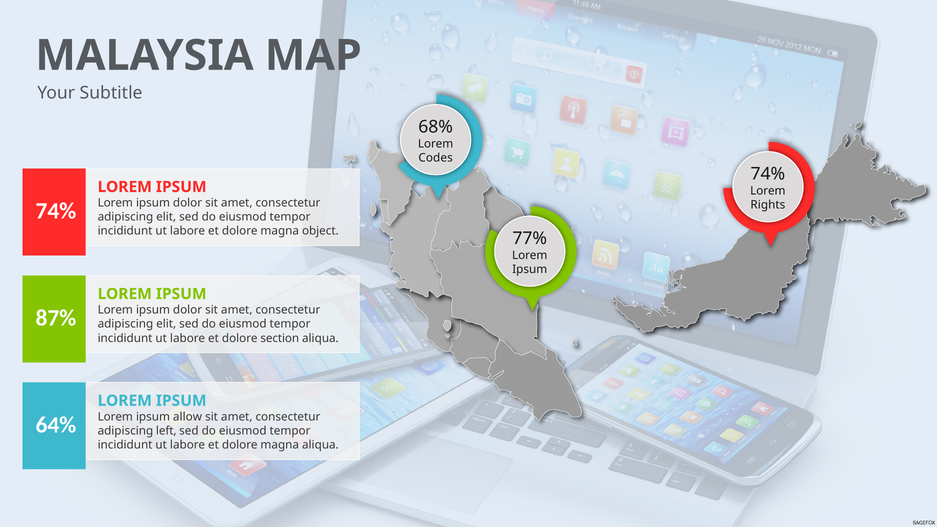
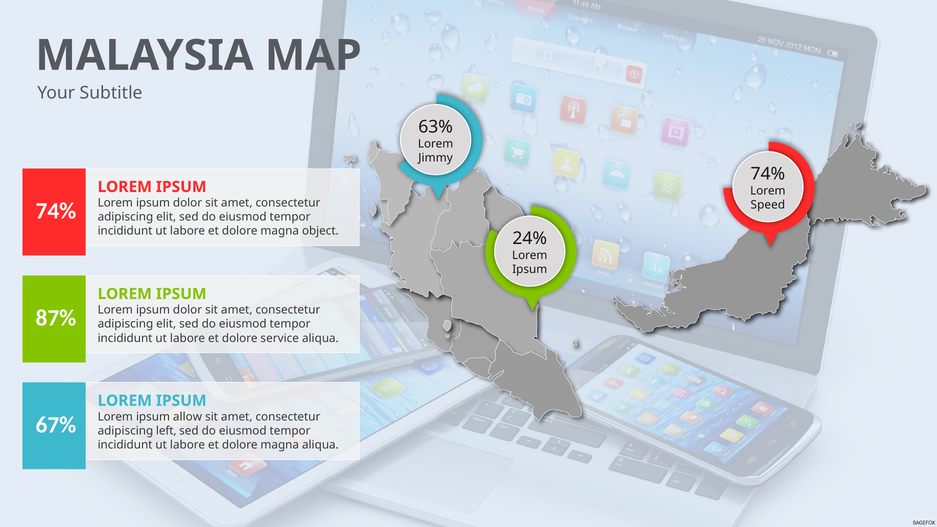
68%: 68% -> 63%
Codes: Codes -> Jimmy
Rights: Rights -> Speed
77%: 77% -> 24%
section: section -> service
64%: 64% -> 67%
